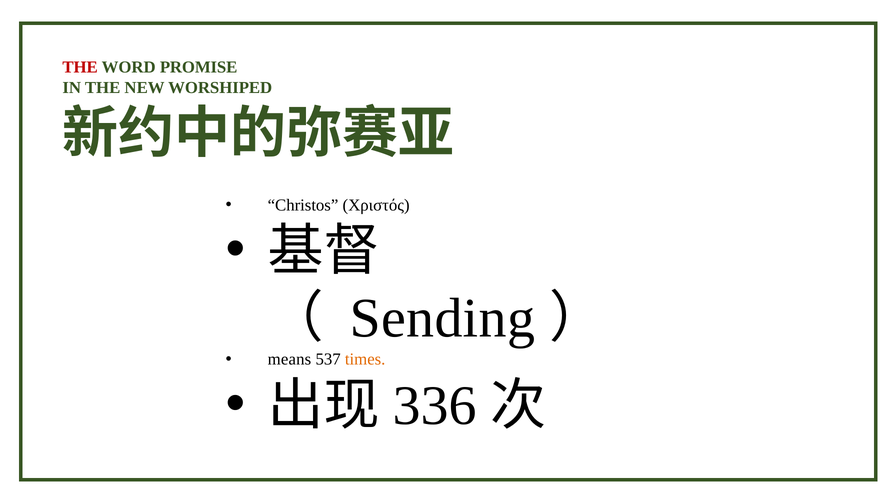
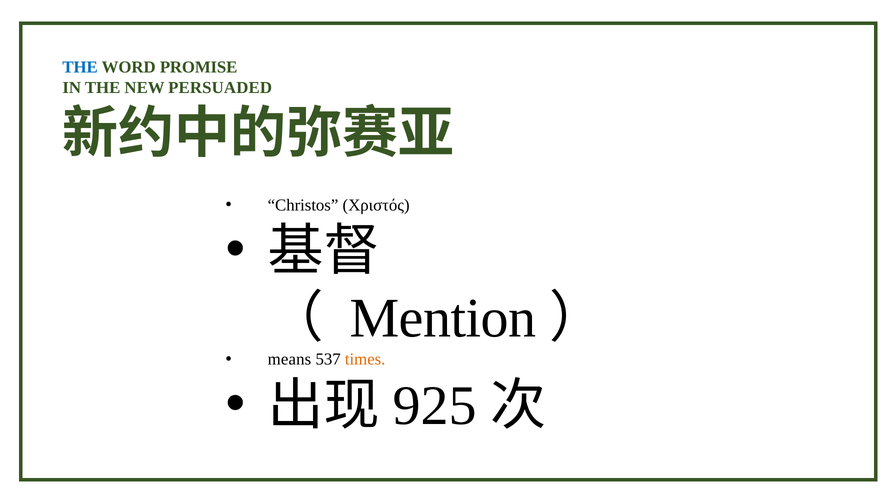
THE at (80, 68) colour: red -> blue
WORSHIPED: WORSHIPED -> PERSUADED
Sending: Sending -> Mention
336: 336 -> 925
